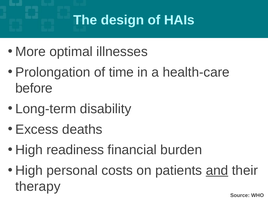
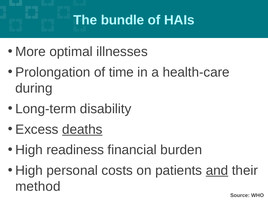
design: design -> bundle
before: before -> during
deaths underline: none -> present
therapy: therapy -> method
